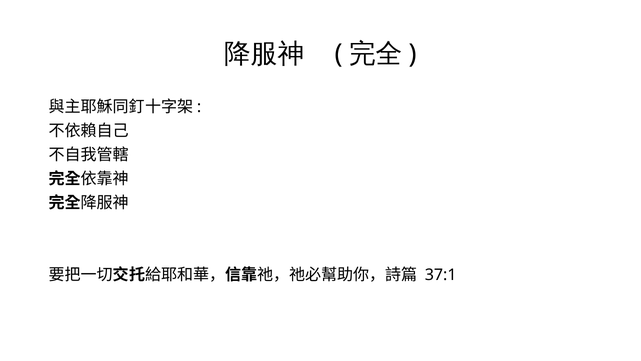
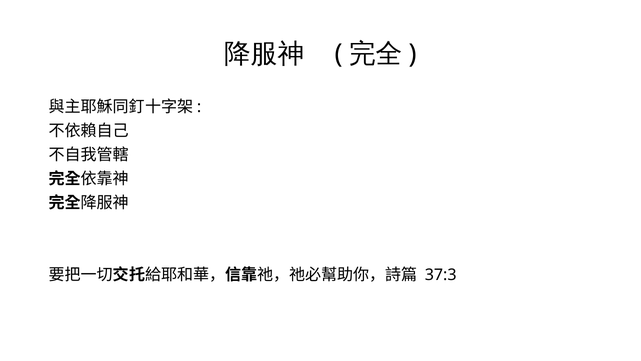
37:1: 37:1 -> 37:3
